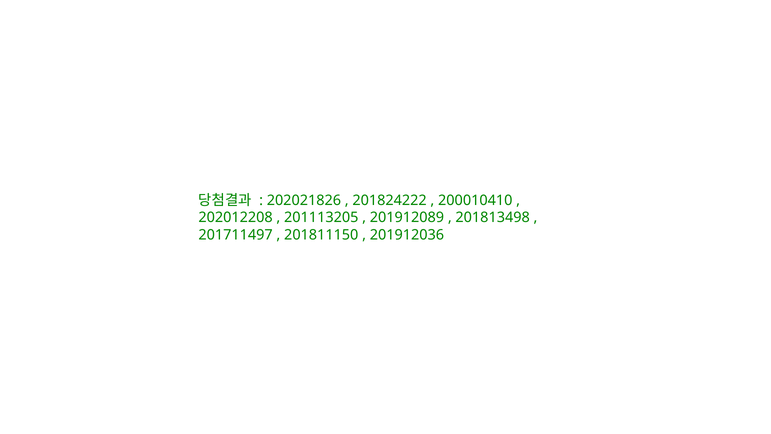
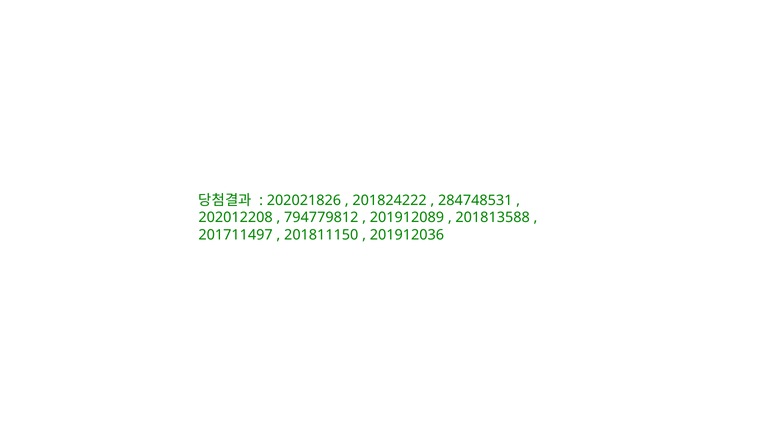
200010410: 200010410 -> 284748531
201113205: 201113205 -> 794779812
201813498: 201813498 -> 201813588
